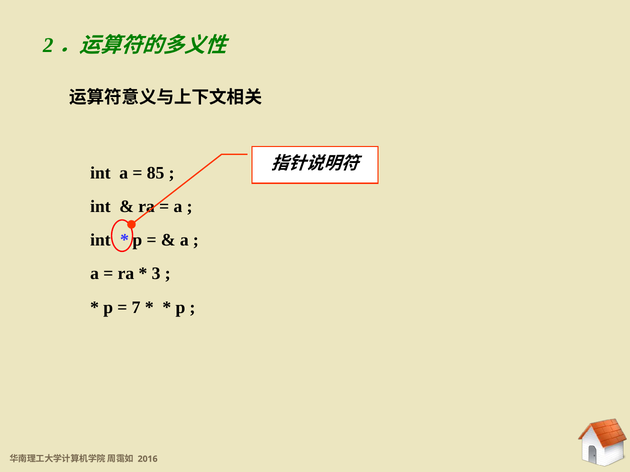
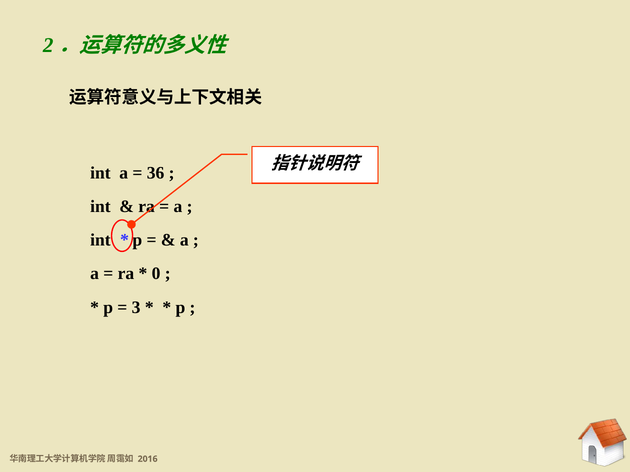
85: 85 -> 36
3: 3 -> 0
7: 7 -> 3
